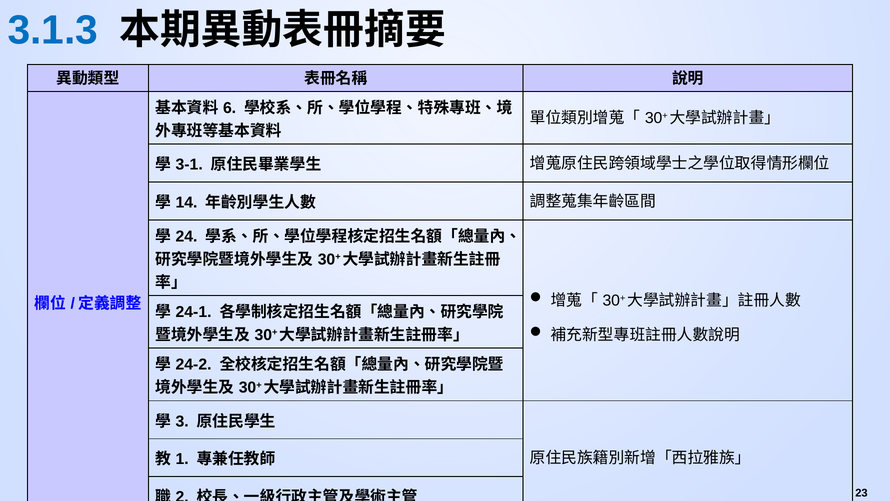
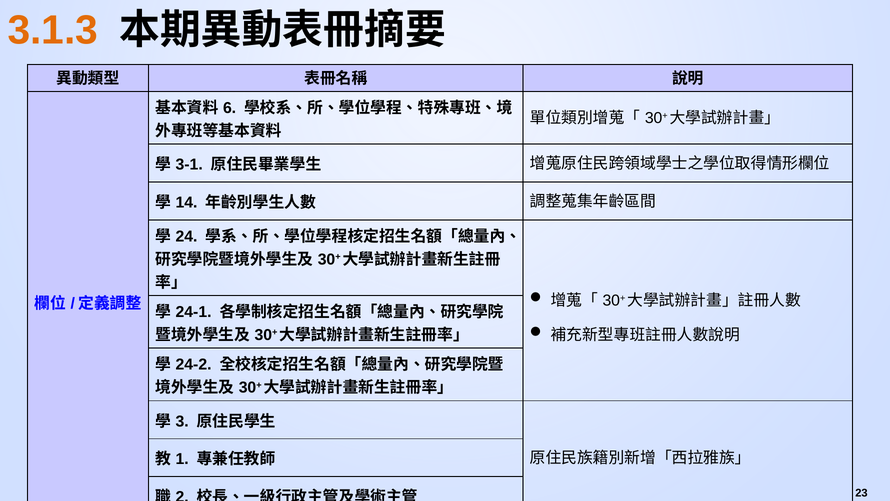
3.1.3 colour: blue -> orange
